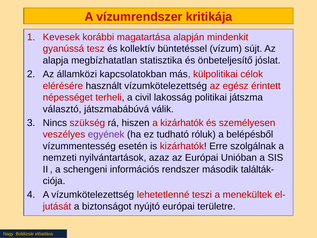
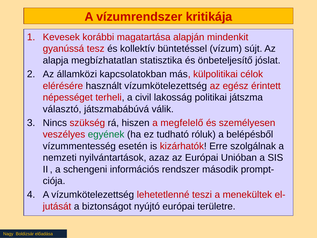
a kizárhatók: kizárhatók -> megfelelő
egyének colour: purple -> green
találták-: találták- -> prompt-
